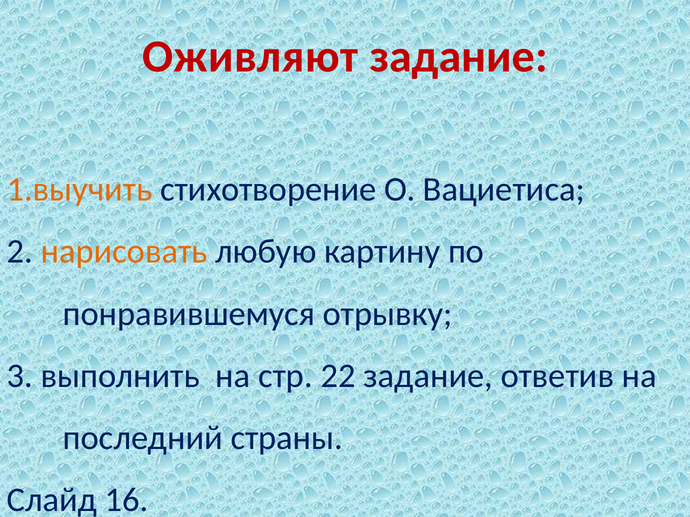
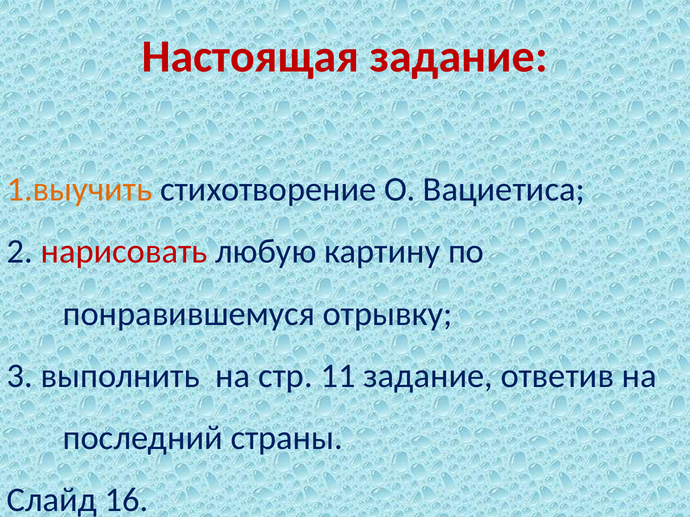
Оживляют: Оживляют -> Настоящая
нарисовать colour: orange -> red
22: 22 -> 11
